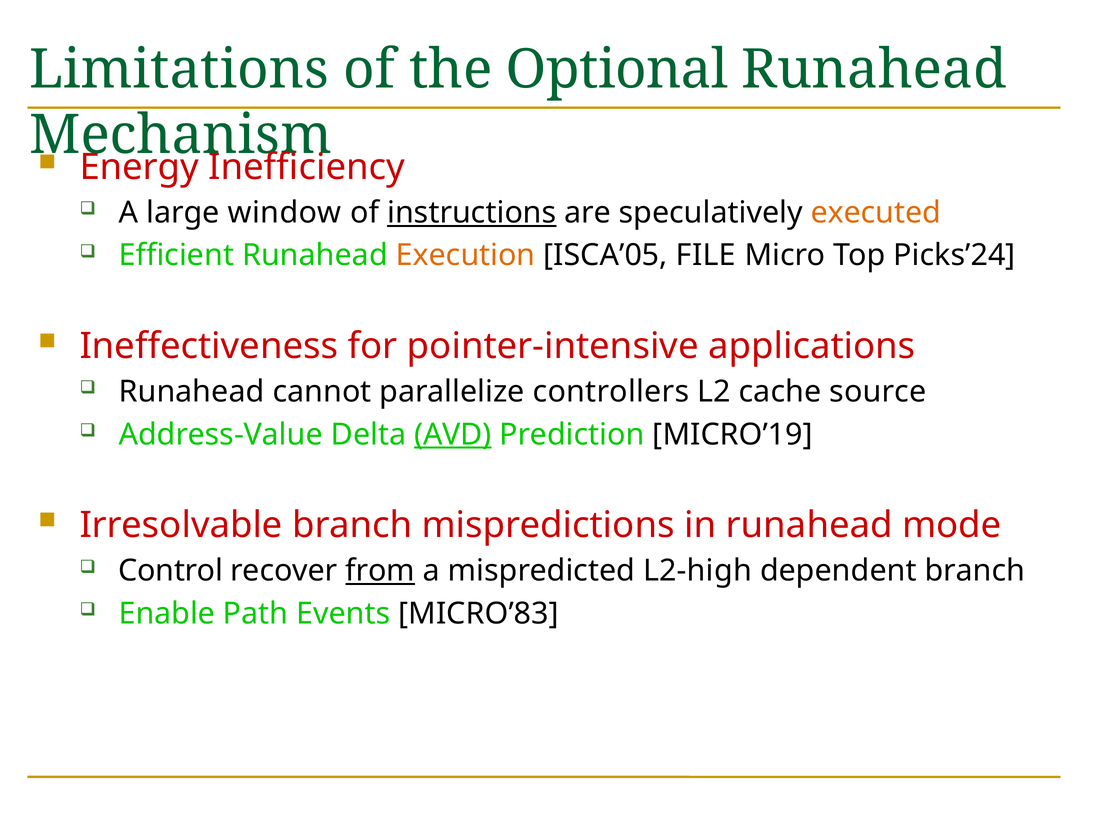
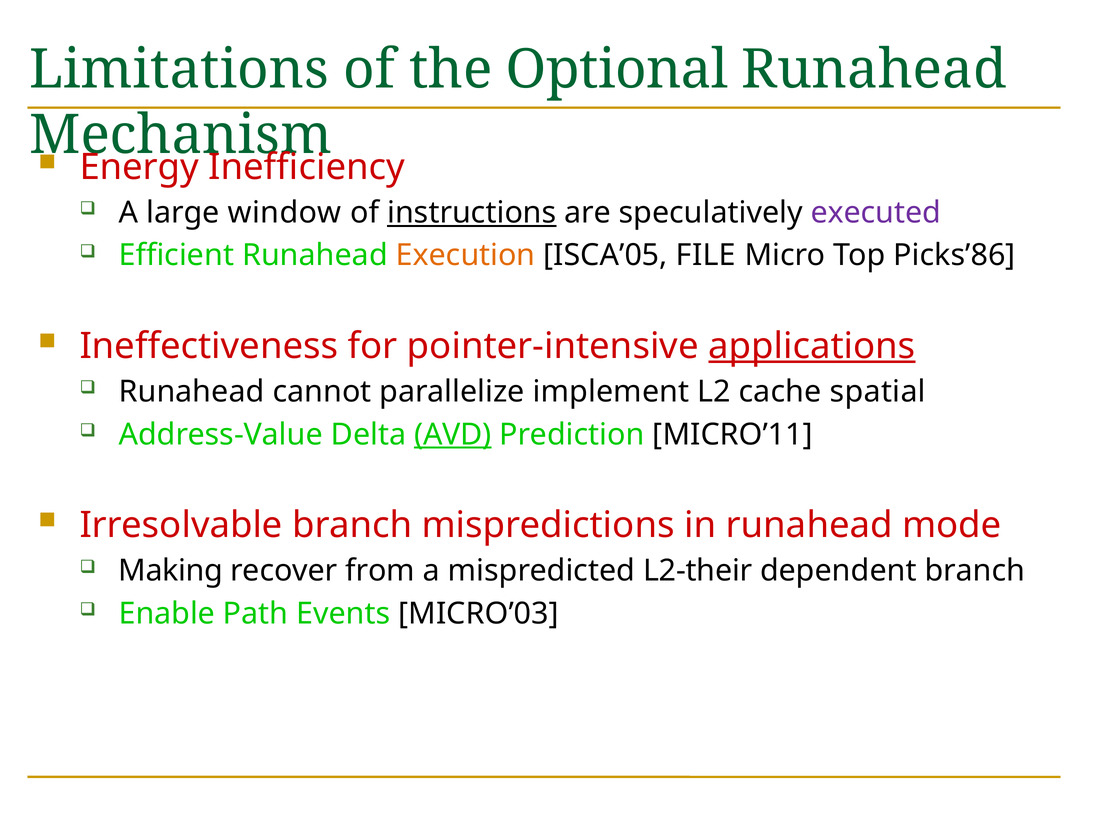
executed colour: orange -> purple
Picks’24: Picks’24 -> Picks’86
applications underline: none -> present
controllers: controllers -> implement
source: source -> spatial
MICRO’19: MICRO’19 -> MICRO’11
Control: Control -> Making
from underline: present -> none
L2-high: L2-high -> L2-their
MICRO’83: MICRO’83 -> MICRO’03
